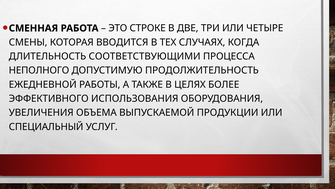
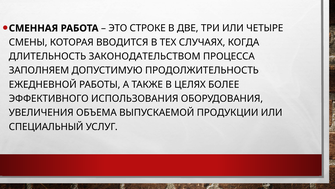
СООТВЕТСТВУЮЩИМИ: СООТВЕТСТВУЮЩИМИ -> ЗАКОНОДАТЕЛЬСТВОМ
НЕПОЛНОГО: НЕПОЛНОГО -> ЗАПОЛНЯЕМ
